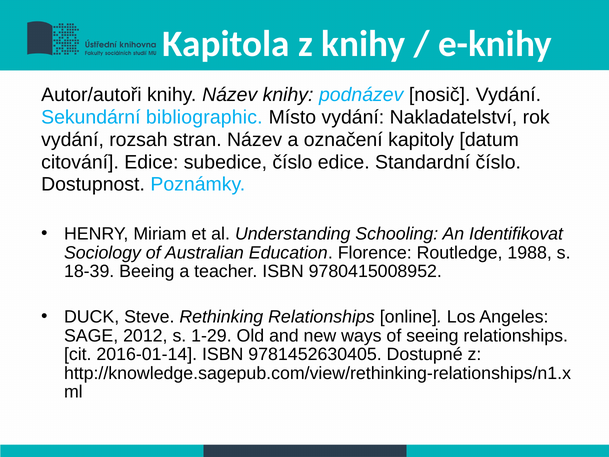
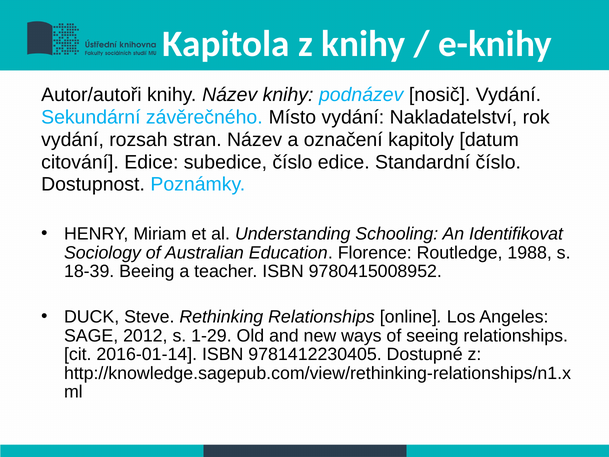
bibliographic: bibliographic -> závěrečného
9781452630405: 9781452630405 -> 9781412230405
